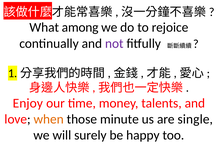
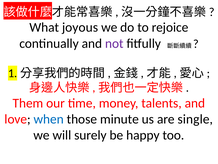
among: among -> joyous
Enjoy: Enjoy -> Them
when colour: orange -> blue
